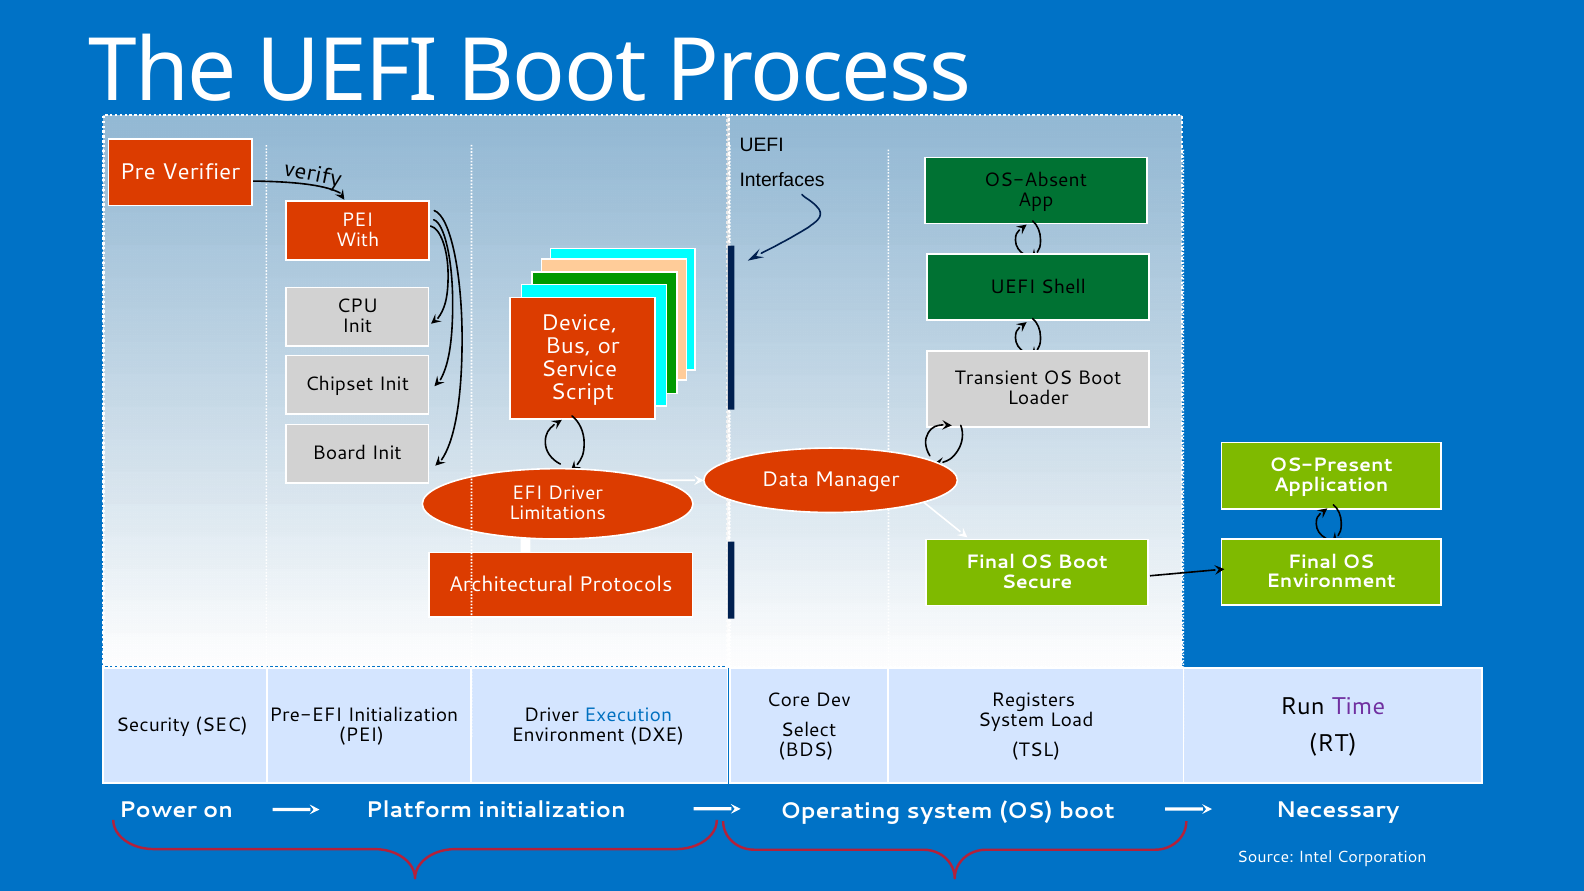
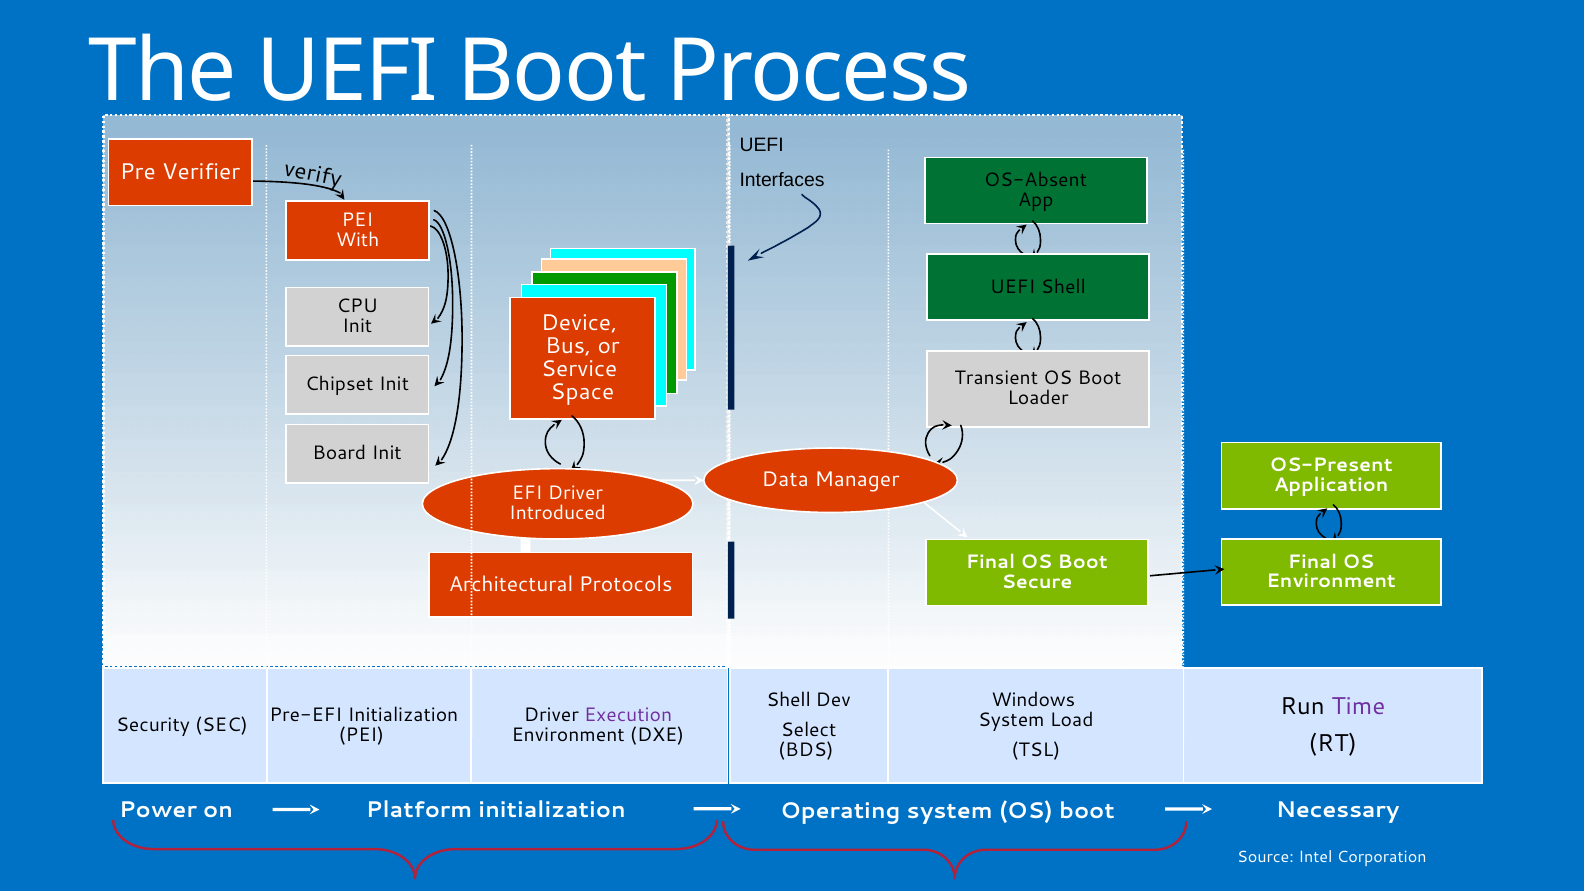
Script: Script -> Space
Limitations: Limitations -> Introduced
Core at (788, 700): Core -> Shell
Registers: Registers -> Windows
Execution colour: blue -> purple
